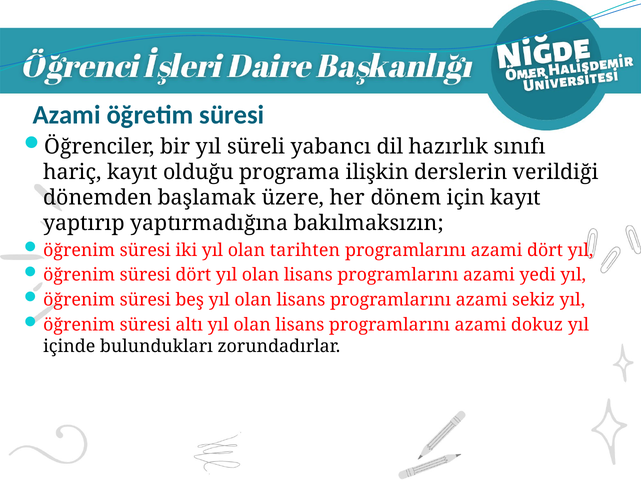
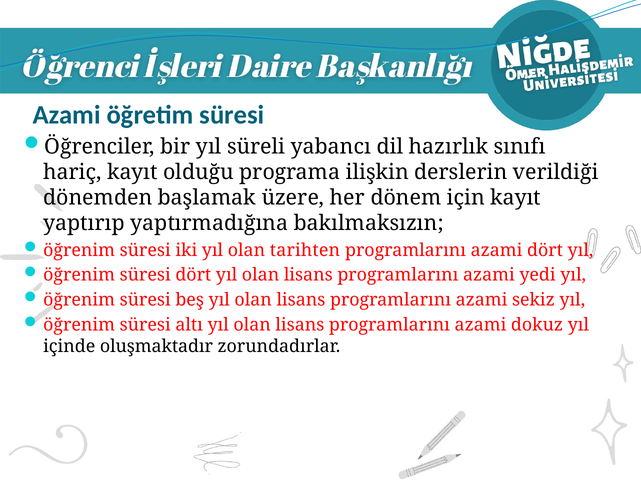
bulundukları: bulundukları -> oluşmaktadır
